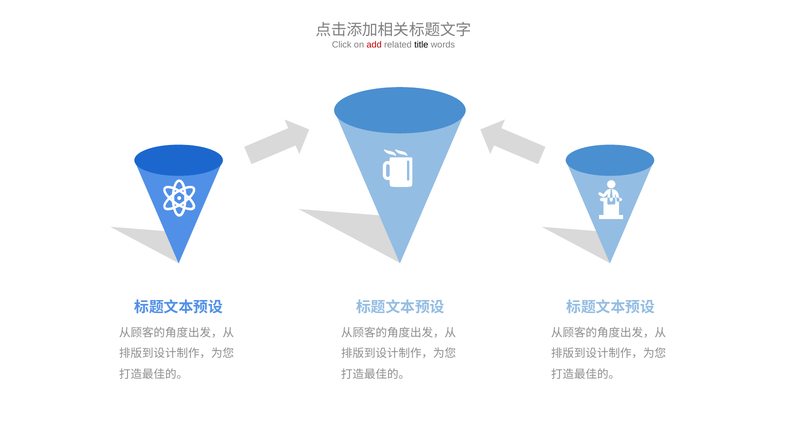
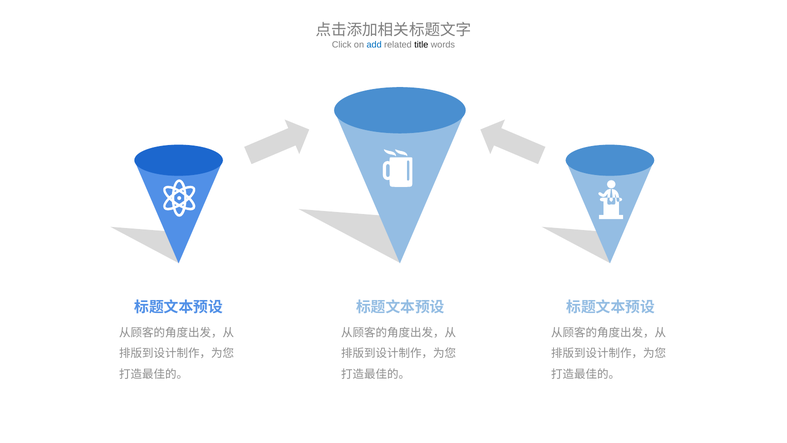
add colour: red -> blue
